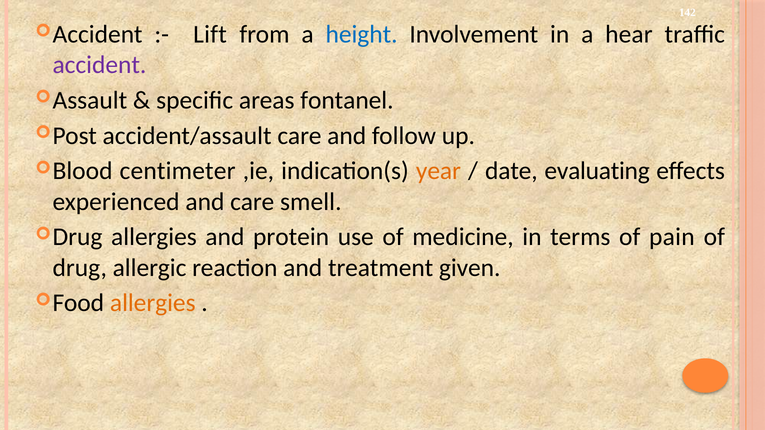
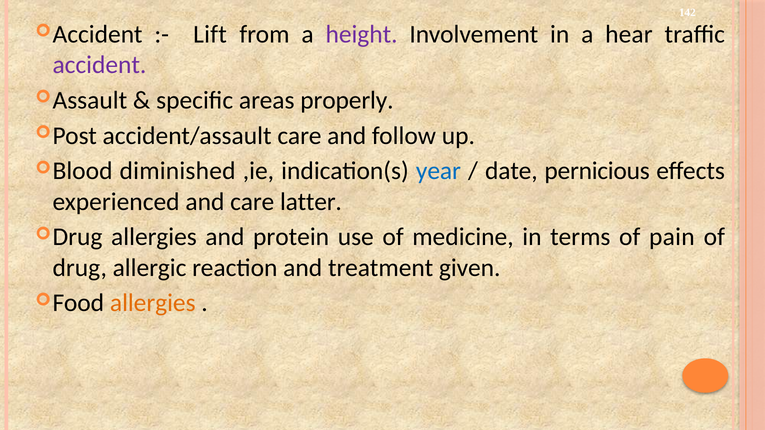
height colour: blue -> purple
fontanel: fontanel -> properly
centimeter: centimeter -> diminished
year colour: orange -> blue
evaluating: evaluating -> pernicious
smell: smell -> latter
